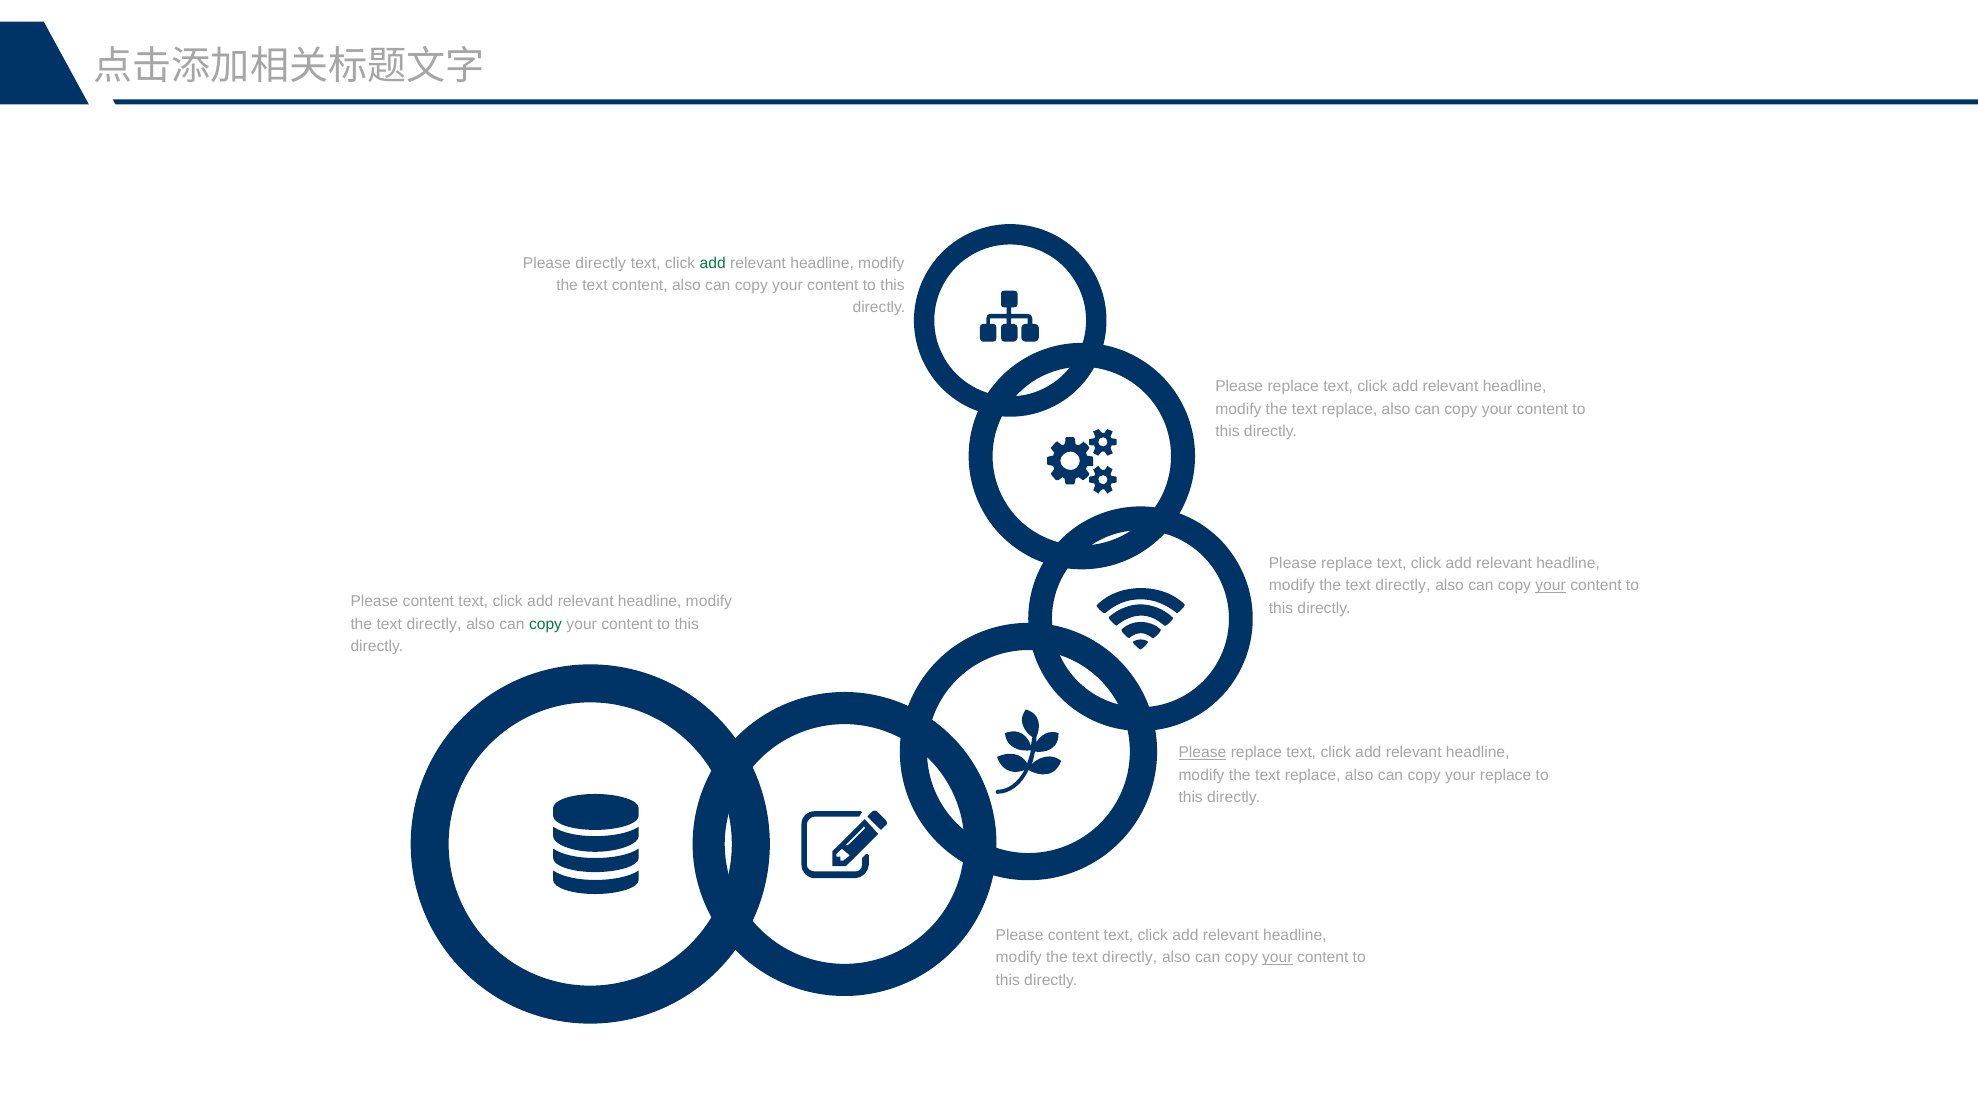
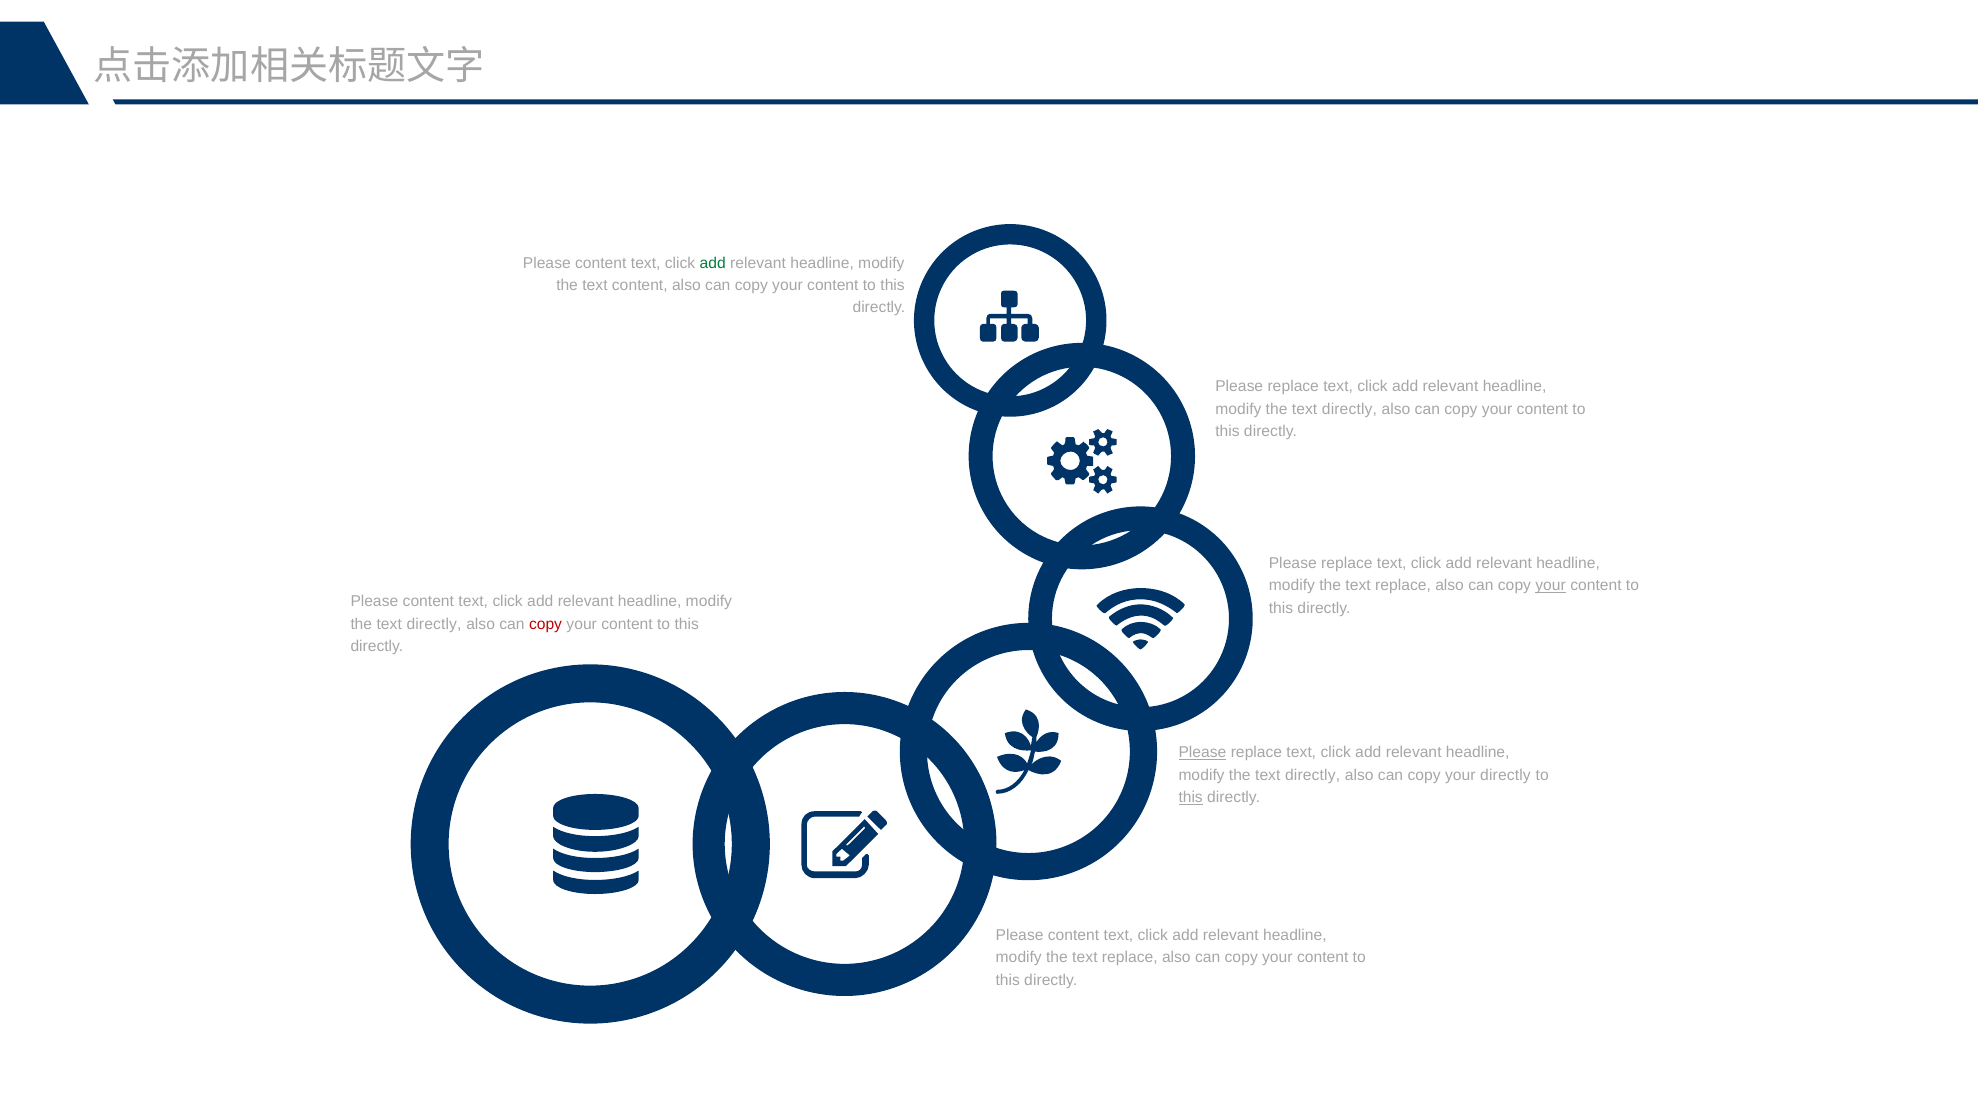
directly at (601, 263): directly -> content
replace at (1349, 409): replace -> directly
directly at (1403, 585): directly -> replace
copy at (546, 624) colour: green -> red
replace at (1313, 775): replace -> directly
your replace: replace -> directly
this at (1191, 797) underline: none -> present
directly at (1130, 957): directly -> replace
your at (1277, 957) underline: present -> none
